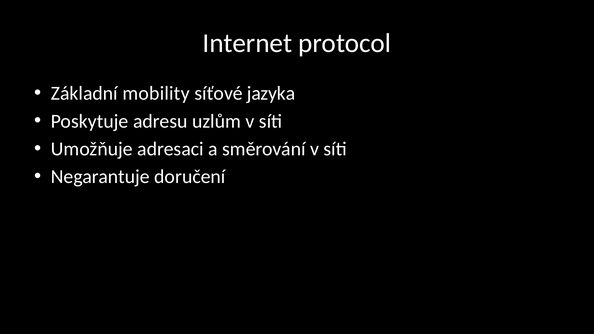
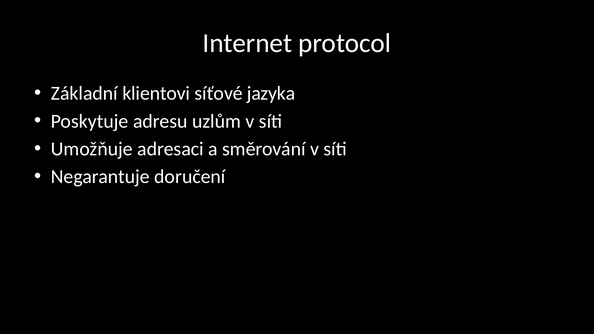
mobility: mobility -> klientovi
